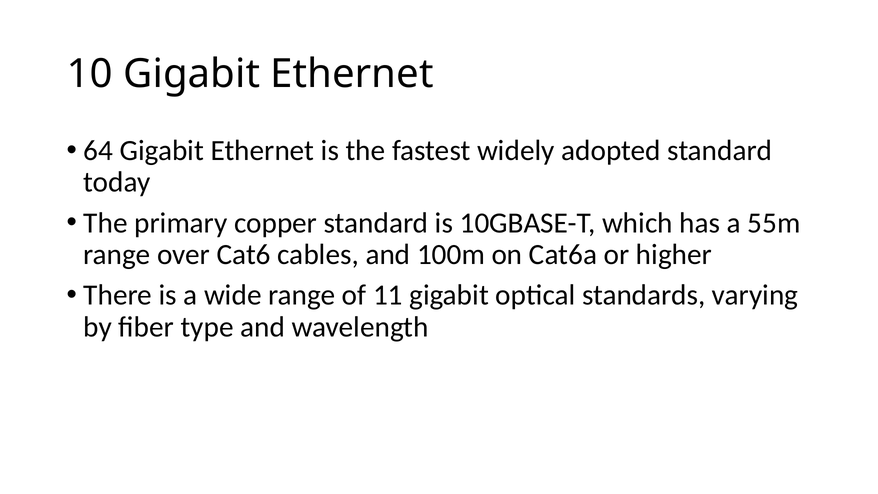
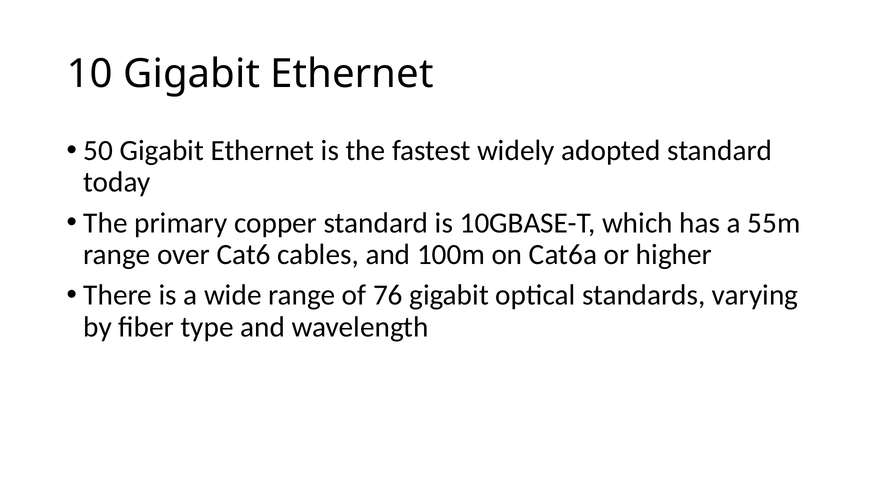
64: 64 -> 50
11: 11 -> 76
